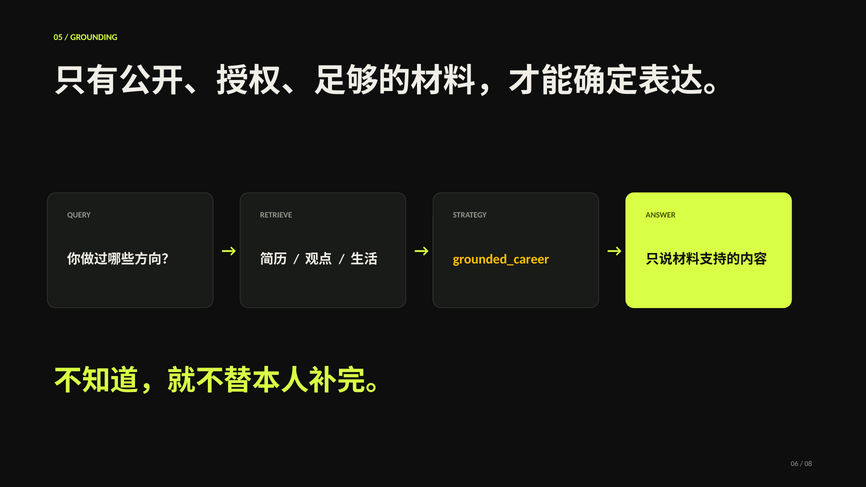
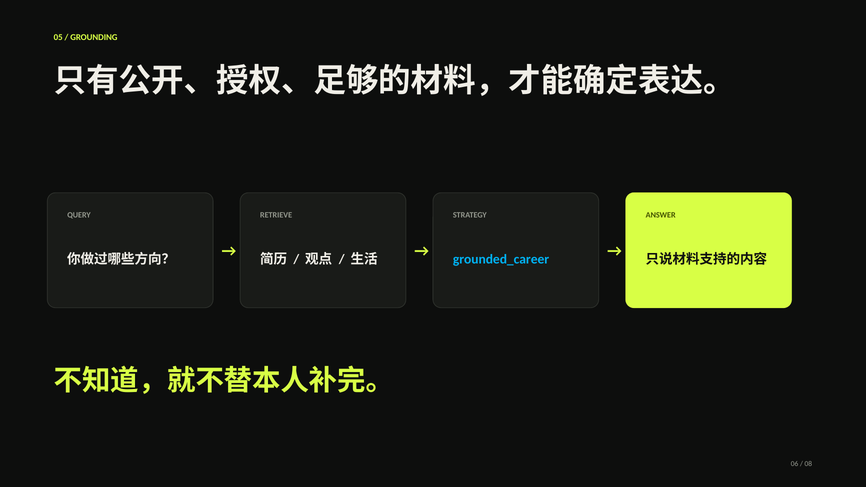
grounded_career colour: yellow -> light blue
